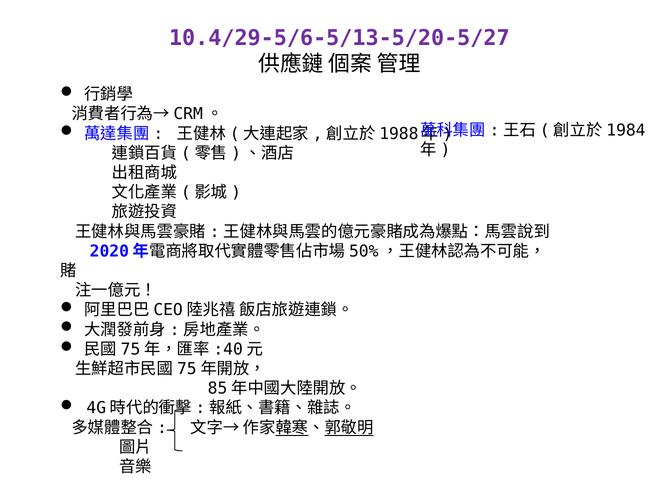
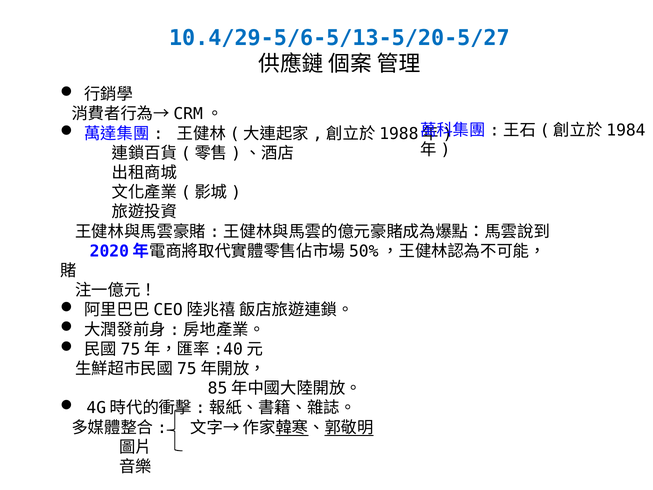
10.4/29-5/6-5/13-5/20-5/27 colour: purple -> blue
